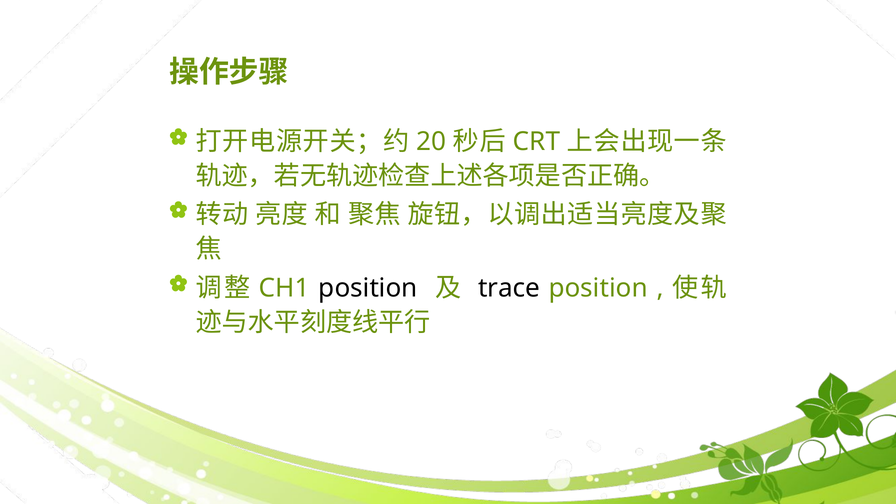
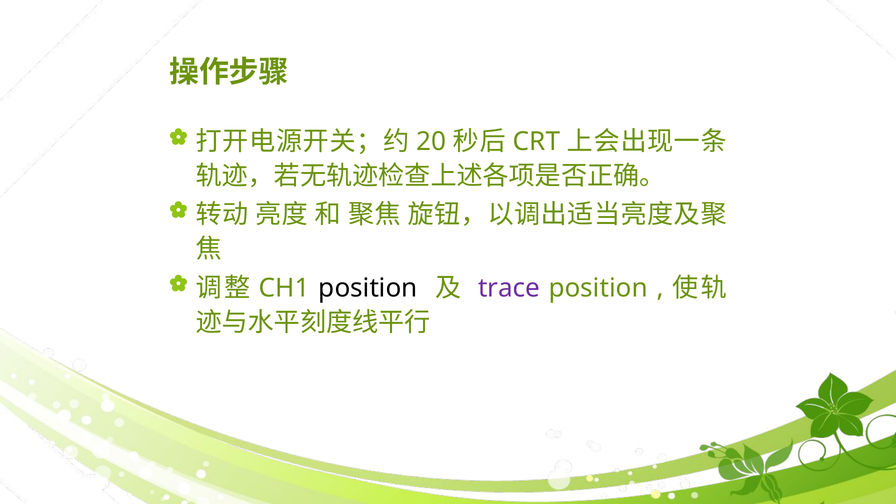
trace colour: black -> purple
